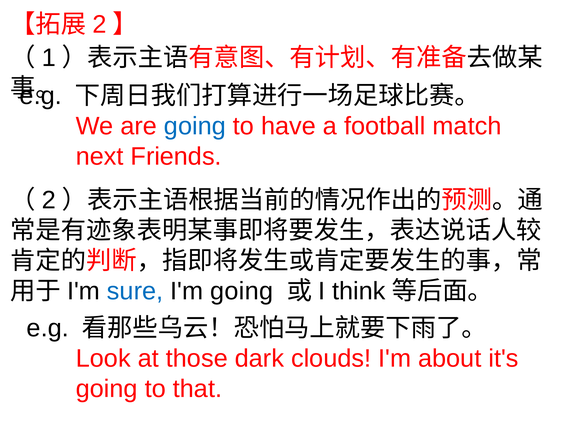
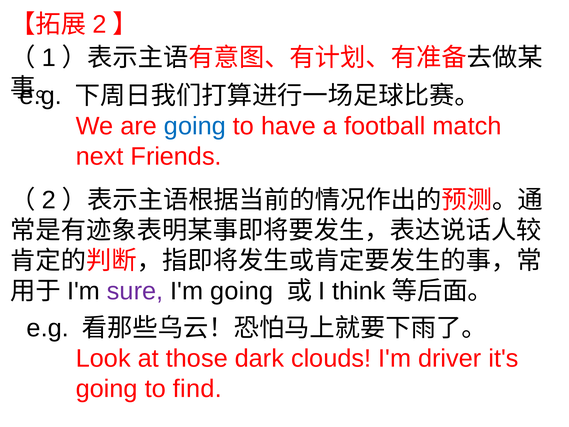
sure colour: blue -> purple
about: about -> driver
that: that -> find
